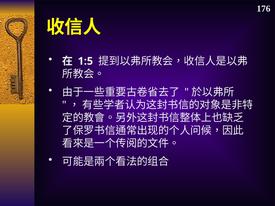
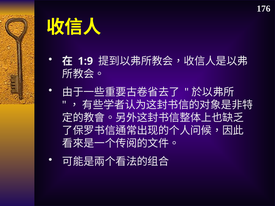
1:5: 1:5 -> 1:9
